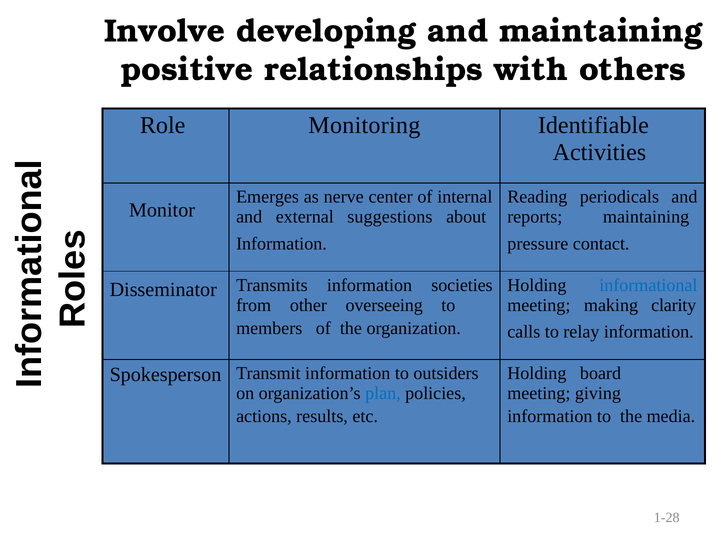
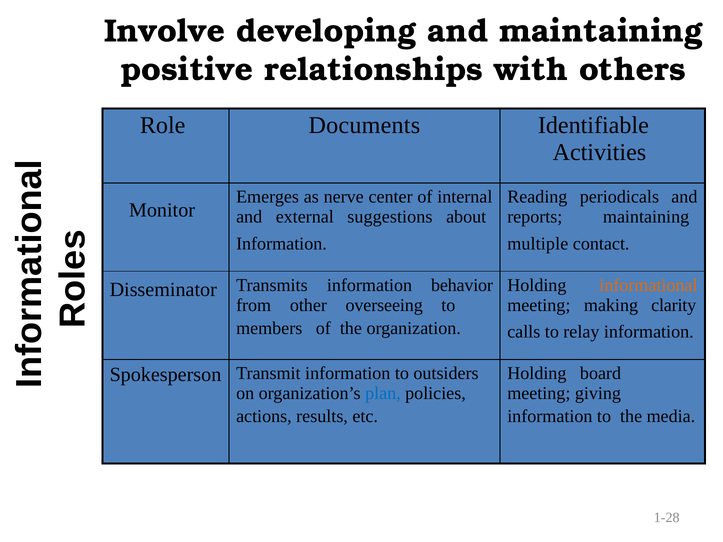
Monitoring: Monitoring -> Documents
pressure: pressure -> multiple
informational colour: blue -> orange
societies: societies -> behavior
